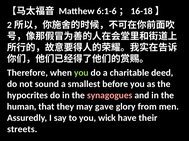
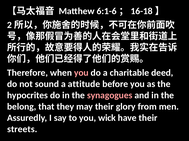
you at (81, 73) colour: light green -> pink
smallest: smallest -> attitude
human: human -> belong
may gave: gave -> their
